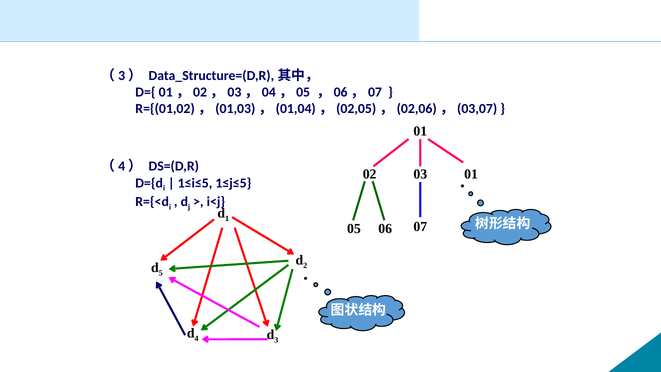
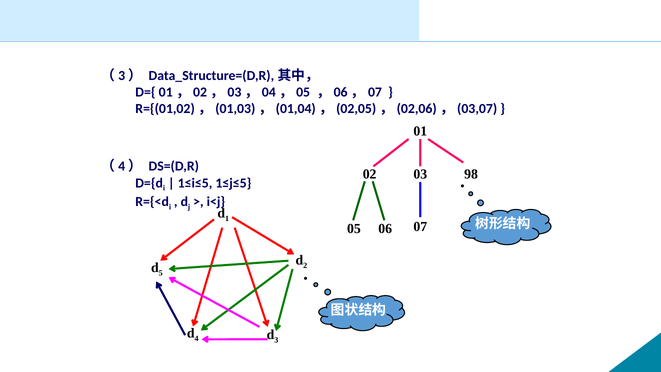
03 01: 01 -> 98
